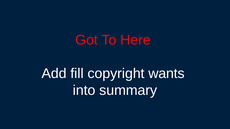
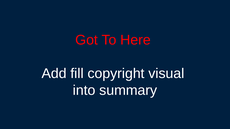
wants: wants -> visual
